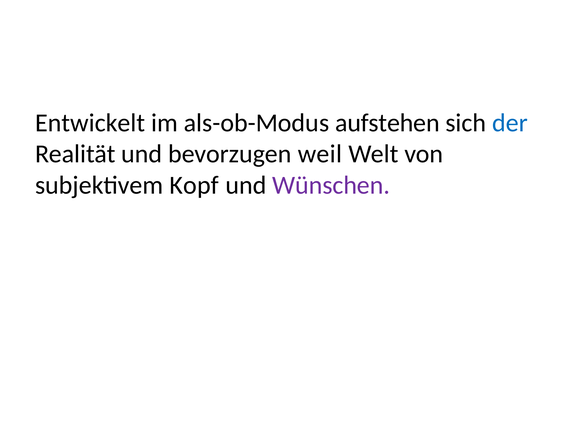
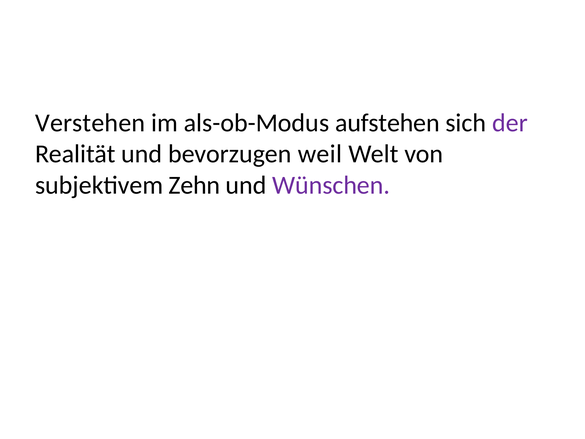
Entwickelt: Entwickelt -> Verstehen
der colour: blue -> purple
Kopf: Kopf -> Zehn
